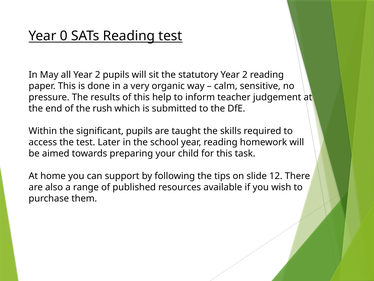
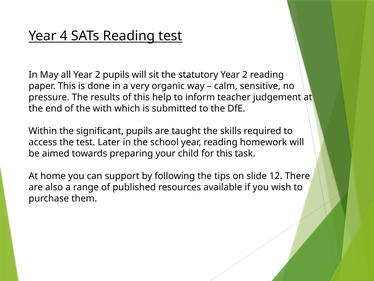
0: 0 -> 4
rush: rush -> with
